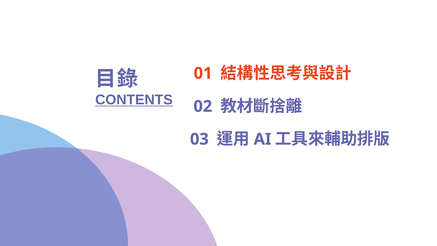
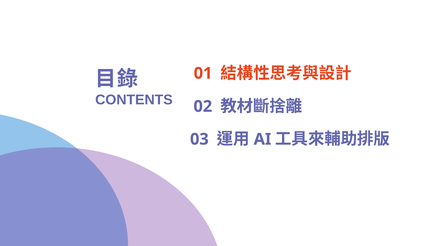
CONTENTS underline: present -> none
